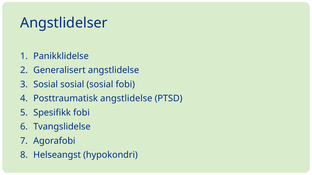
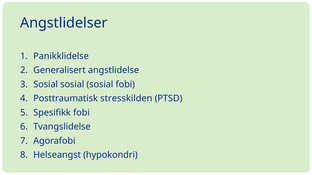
Posttraumatisk angstlidelse: angstlidelse -> stresskilden
